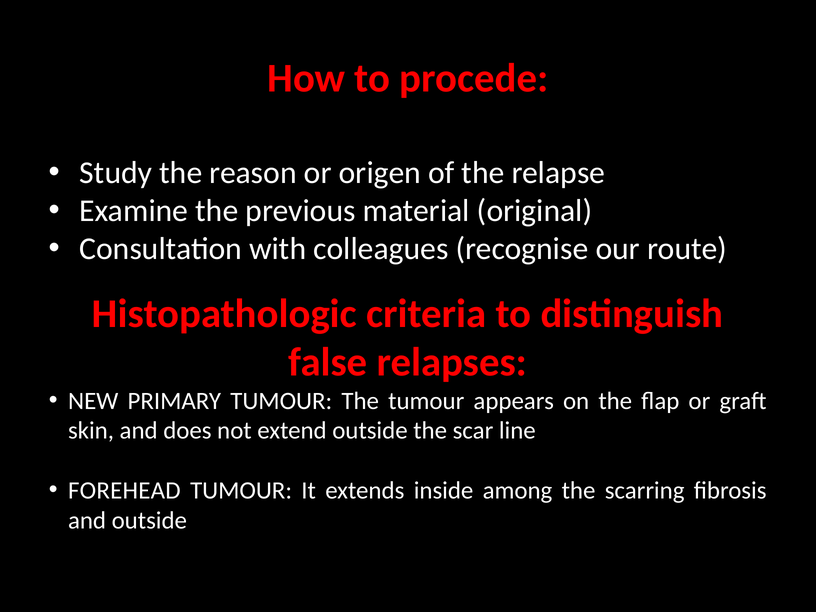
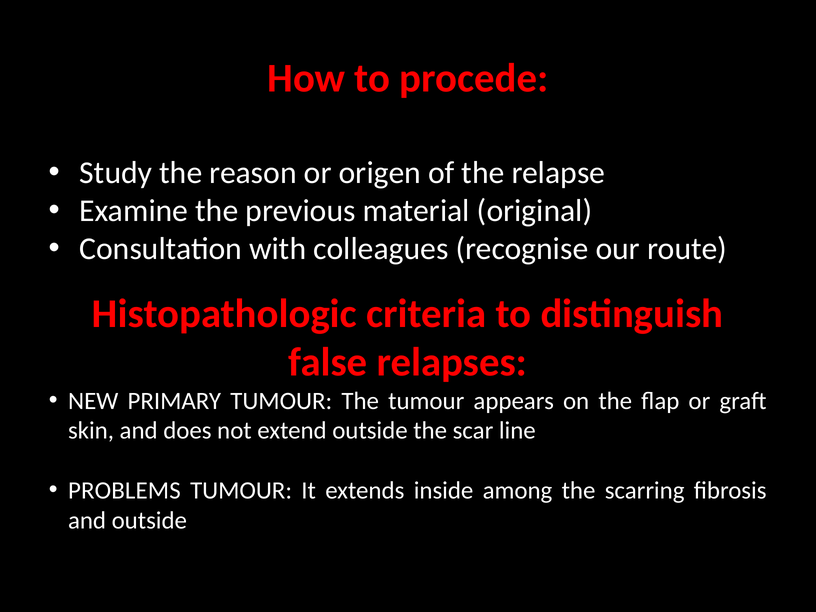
FOREHEAD: FOREHEAD -> PROBLEMS
